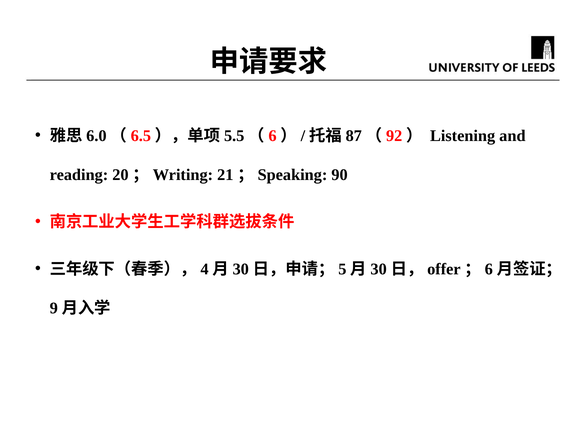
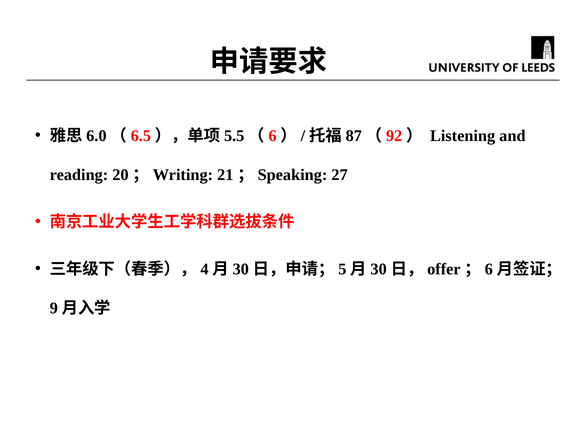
90: 90 -> 27
